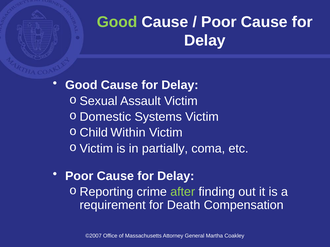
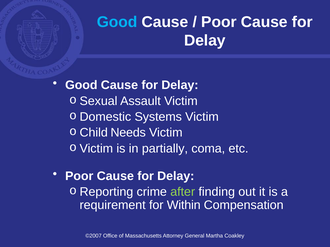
Good at (117, 22) colour: light green -> light blue
Within: Within -> Needs
Death: Death -> Within
